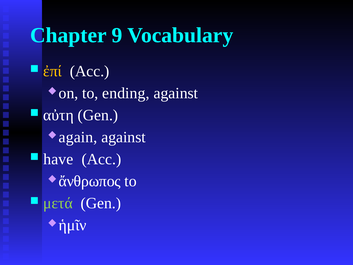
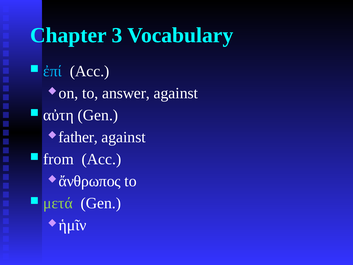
9: 9 -> 3
ἐπί colour: yellow -> light blue
ending: ending -> answer
again: again -> father
have: have -> from
